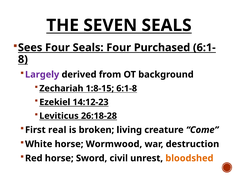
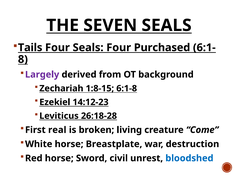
Sees: Sees -> Tails
Wormwood: Wormwood -> Breastplate
bloodshed colour: orange -> blue
